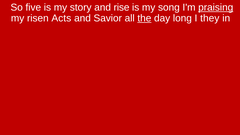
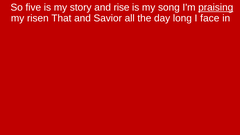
Acts: Acts -> That
the underline: present -> none
they: they -> face
